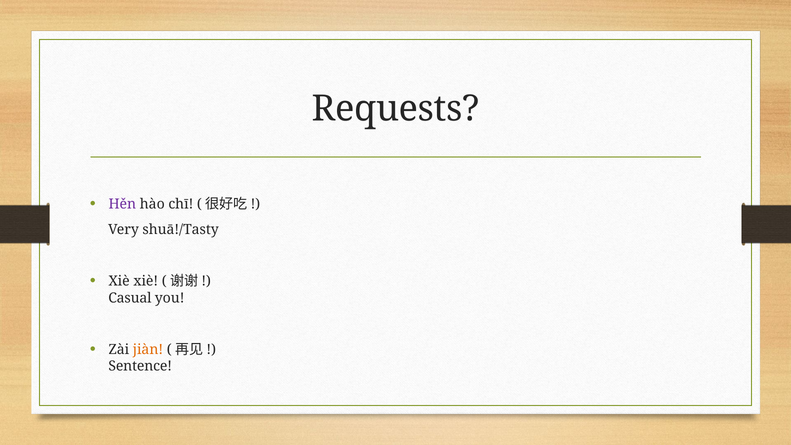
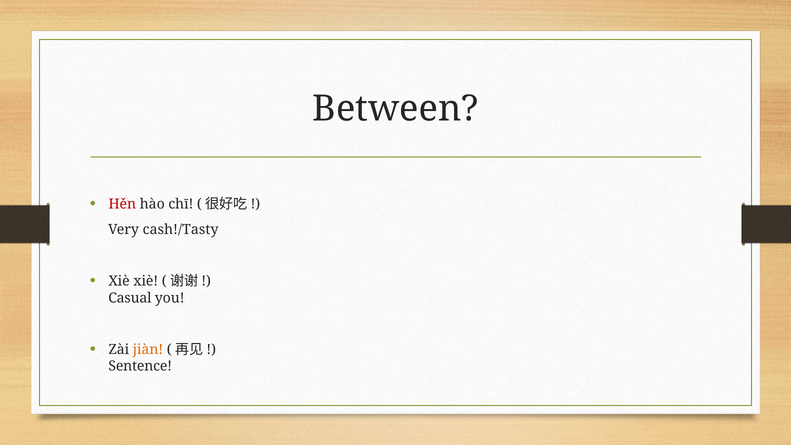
Requests: Requests -> Between
Hěn colour: purple -> red
shuā!/Tasty: shuā!/Tasty -> cash!/Tasty
